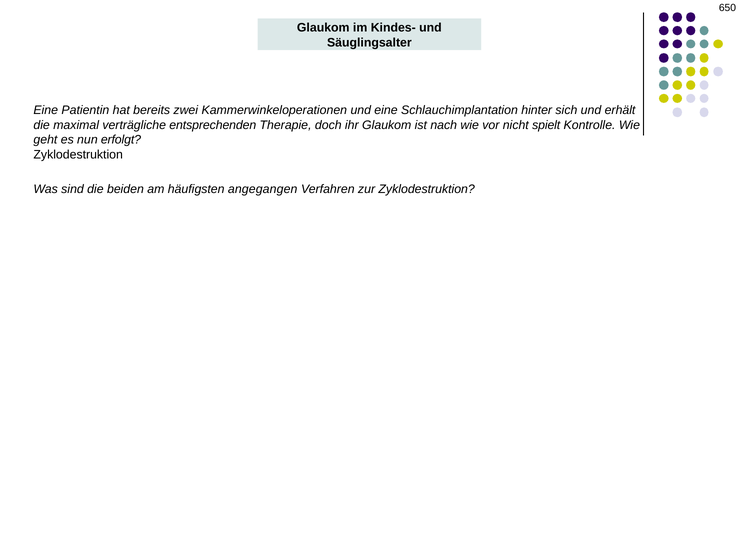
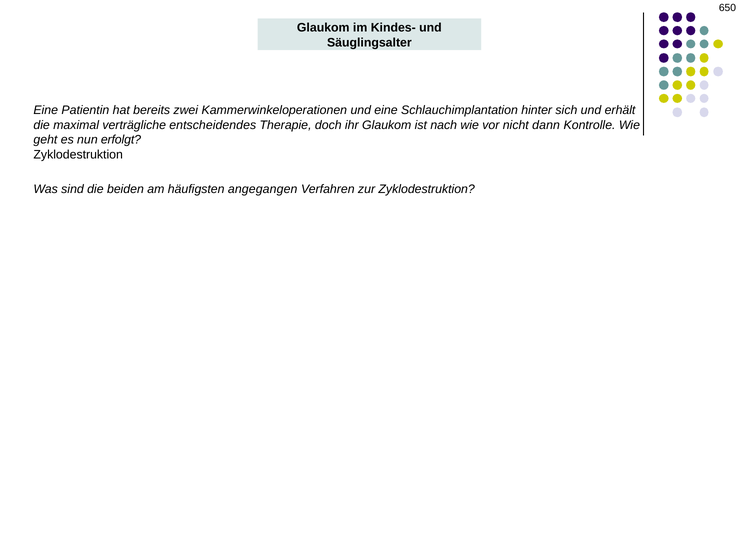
entsprechenden: entsprechenden -> entscheidendes
spielt: spielt -> dann
